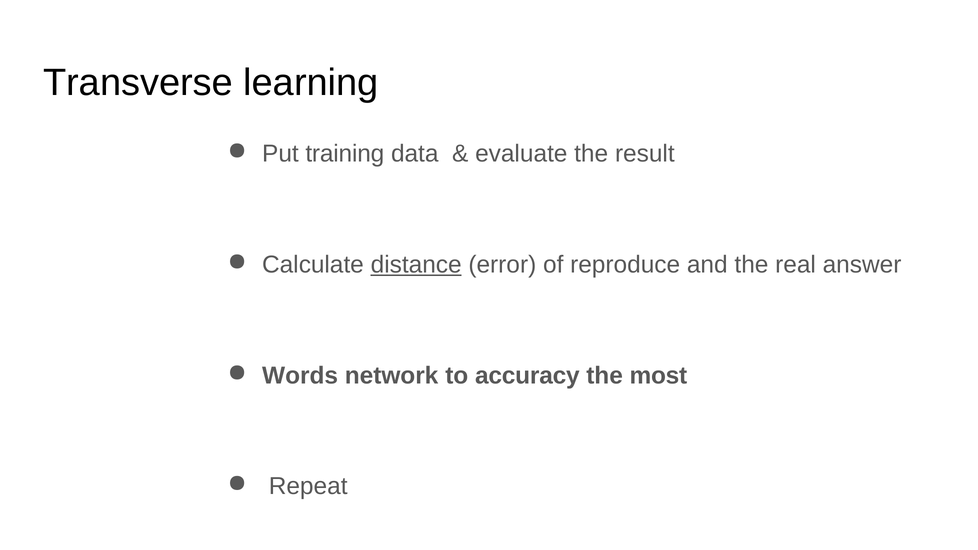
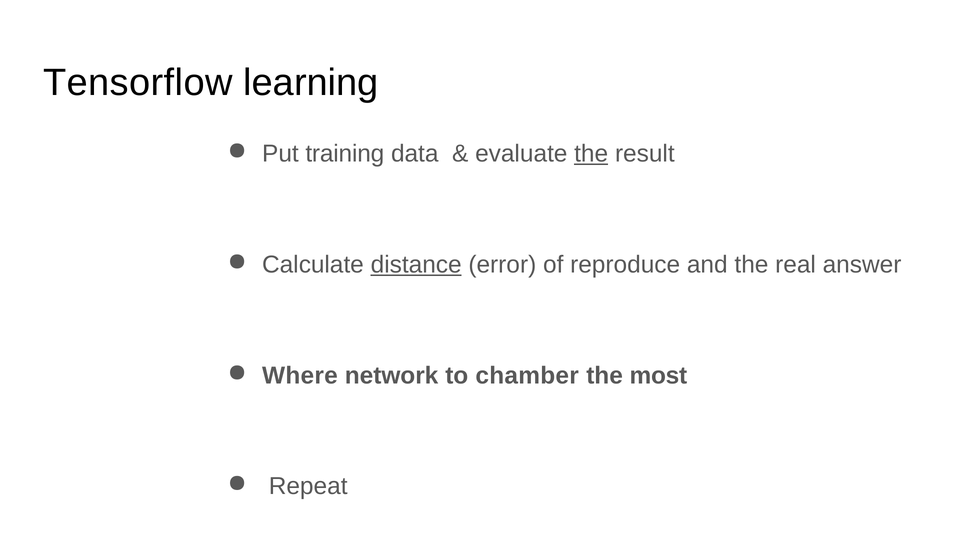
Transverse: Transverse -> Tensorflow
the at (591, 154) underline: none -> present
Words: Words -> Where
accuracy: accuracy -> chamber
